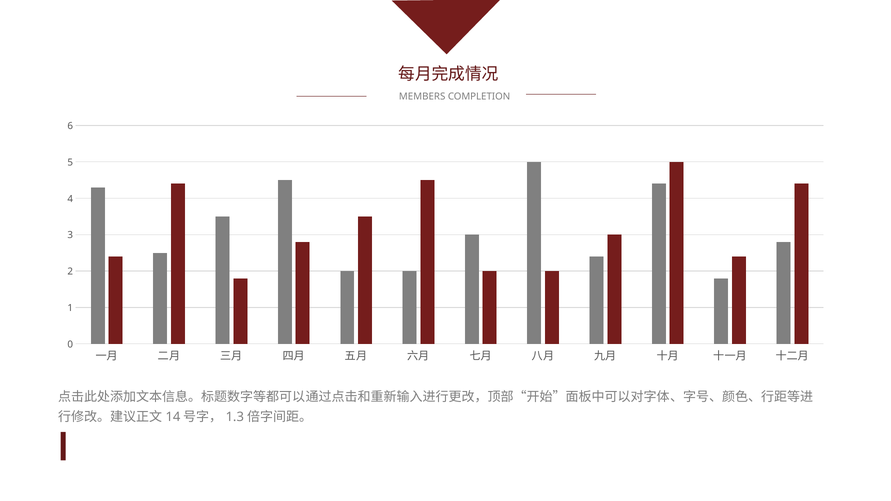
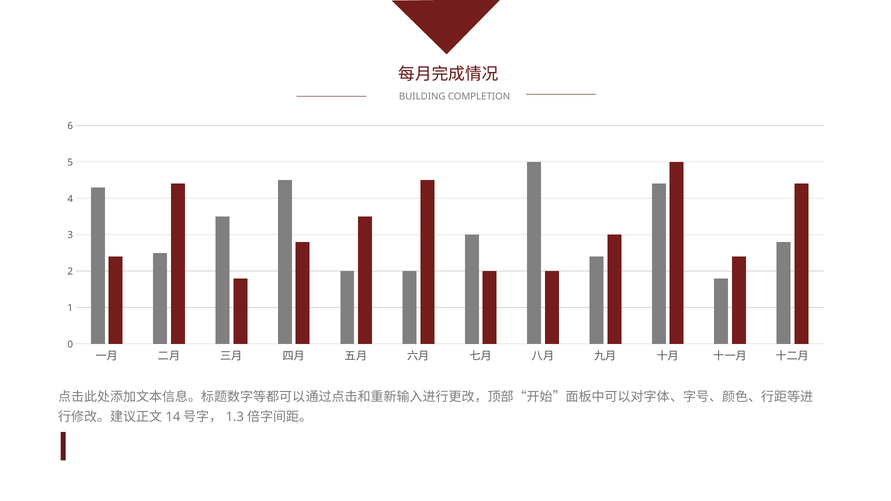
MEMBERS: MEMBERS -> BUILDING
